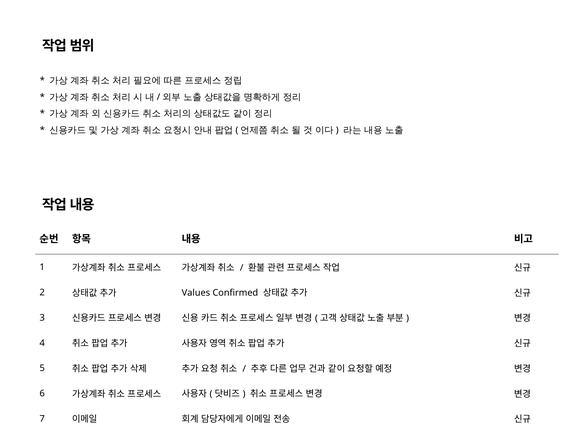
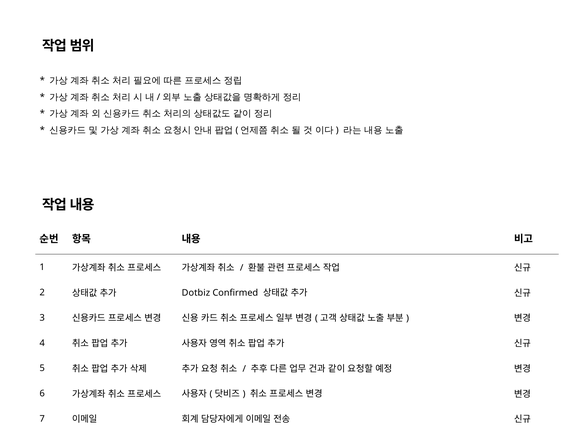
Values: Values -> Dotbiz
